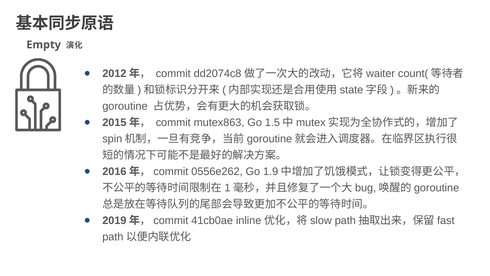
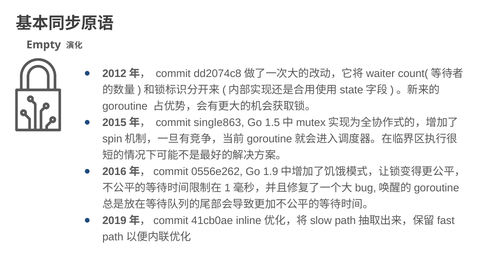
mutex863: mutex863 -> single863
